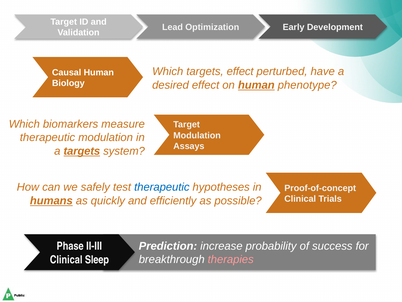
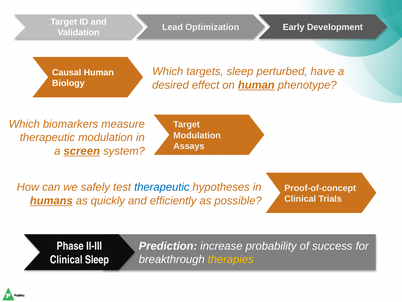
targets effect: effect -> sleep
a targets: targets -> screen
therapies colour: pink -> yellow
